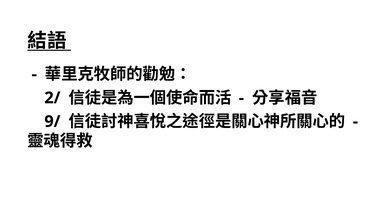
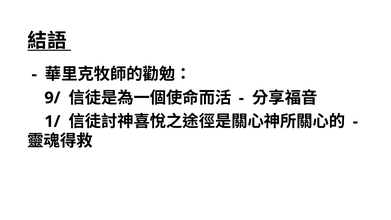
2/: 2/ -> 9/
9/: 9/ -> 1/
